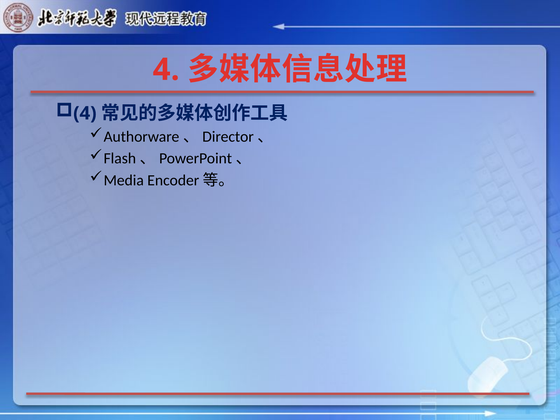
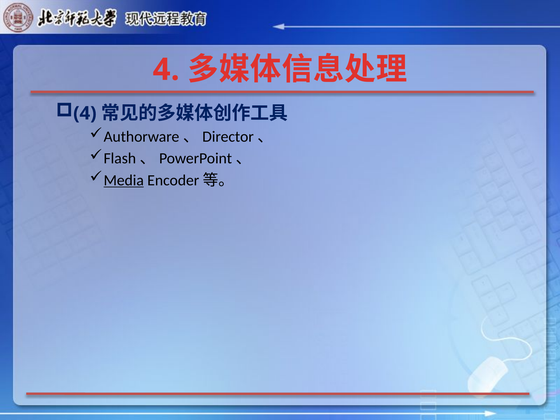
Media underline: none -> present
